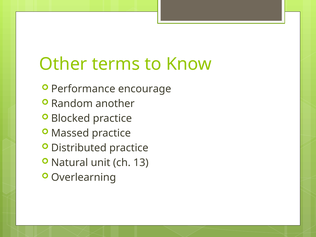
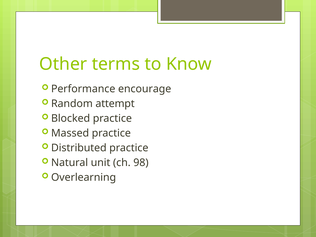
another: another -> attempt
13: 13 -> 98
